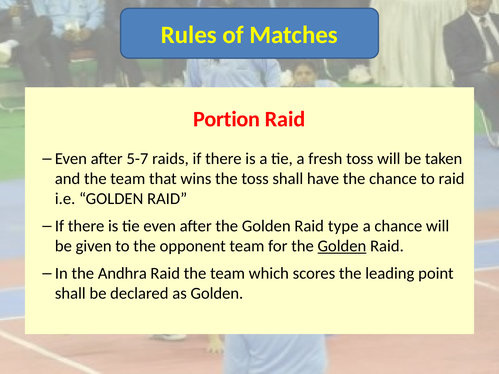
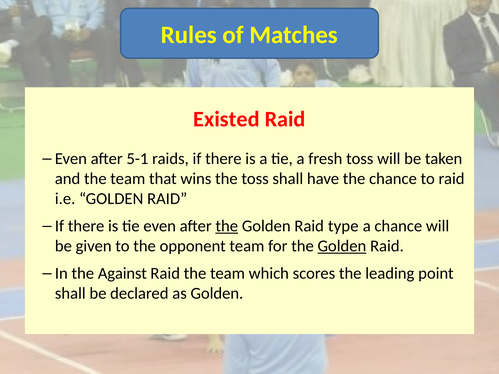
Portion: Portion -> Existed
5-7: 5-7 -> 5-1
the at (227, 226) underline: none -> present
Andhra: Andhra -> Against
